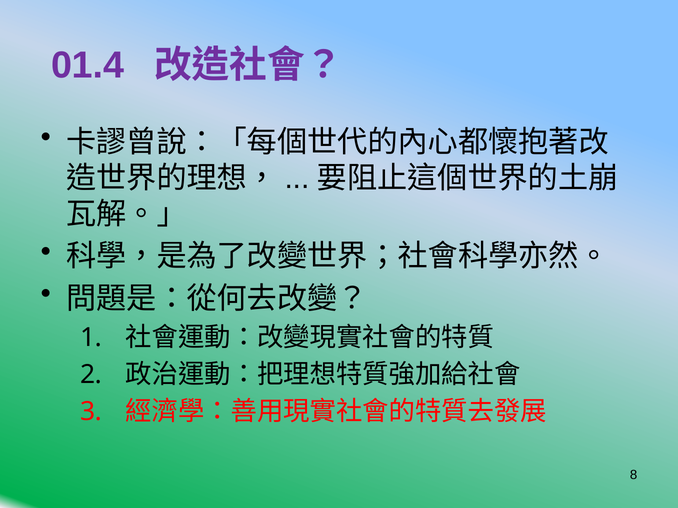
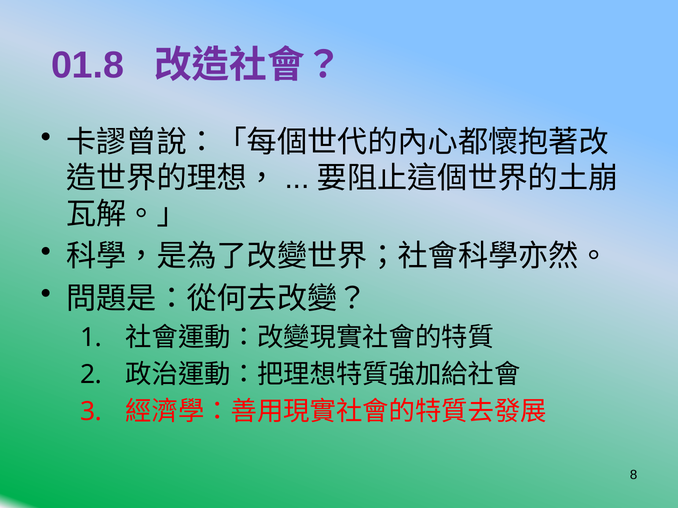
01.4: 01.4 -> 01.8
